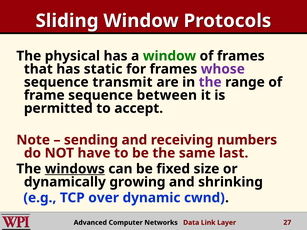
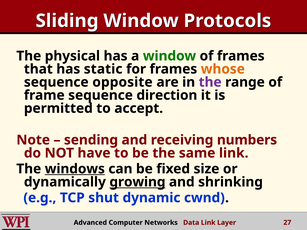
whose colour: purple -> orange
transmit: transmit -> opposite
between: between -> direction
same last: last -> link
growing underline: none -> present
over: over -> shut
